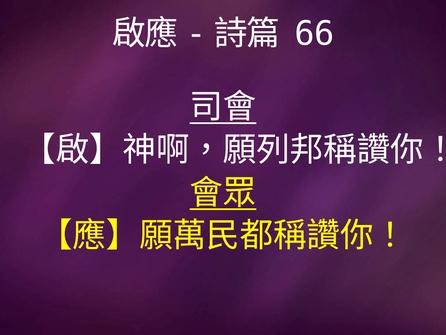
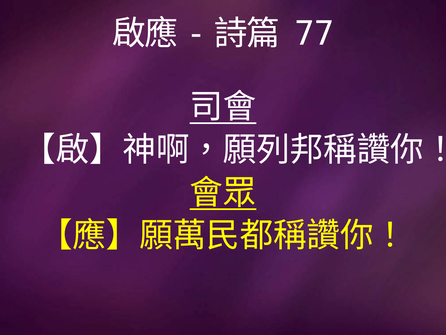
66: 66 -> 77
